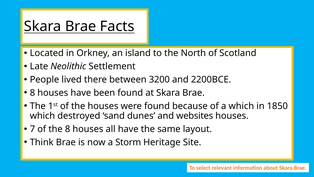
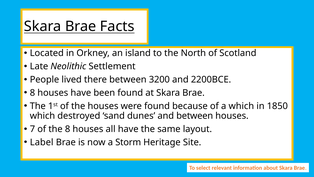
and websites: websites -> between
Think: Think -> Label
